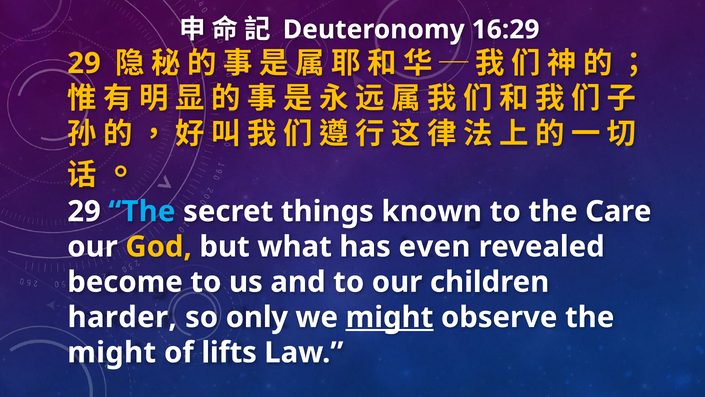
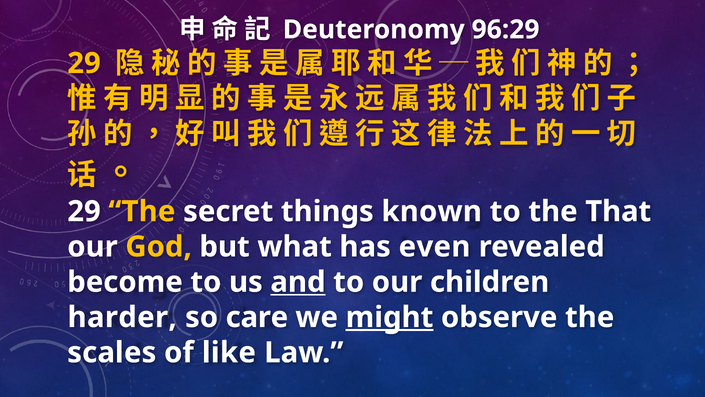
16:29: 16:29 -> 96:29
The at (142, 211) colour: light blue -> yellow
Care: Care -> That
and underline: none -> present
only: only -> care
might at (112, 352): might -> scales
lifts: lifts -> like
